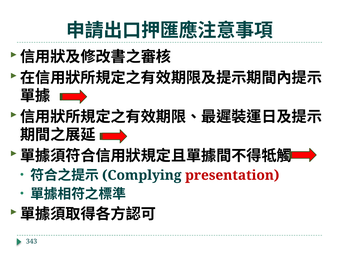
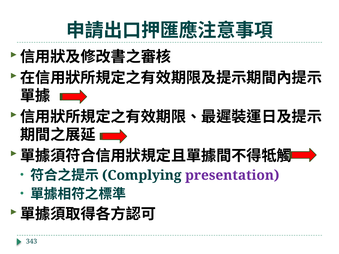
presentation colour: red -> purple
